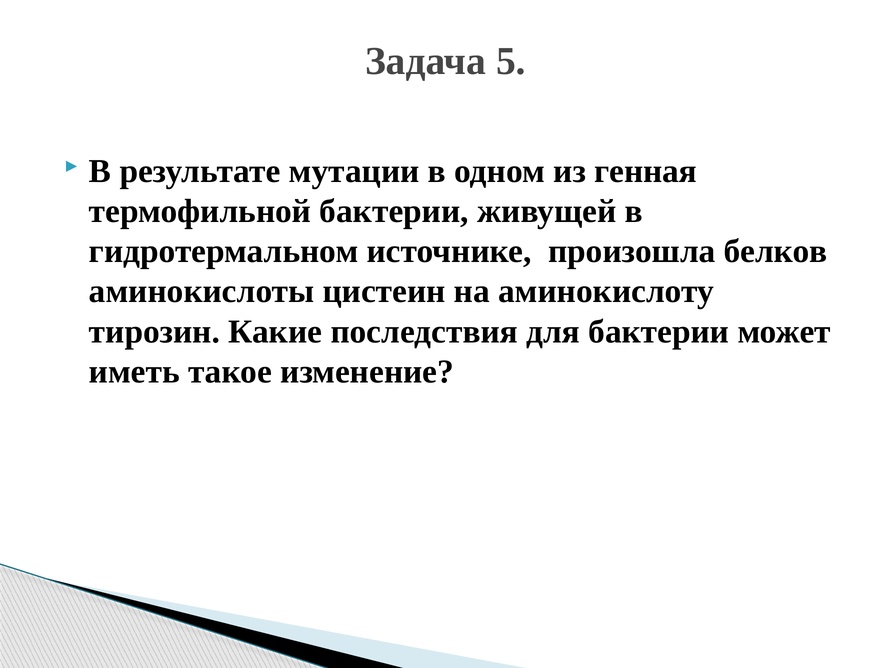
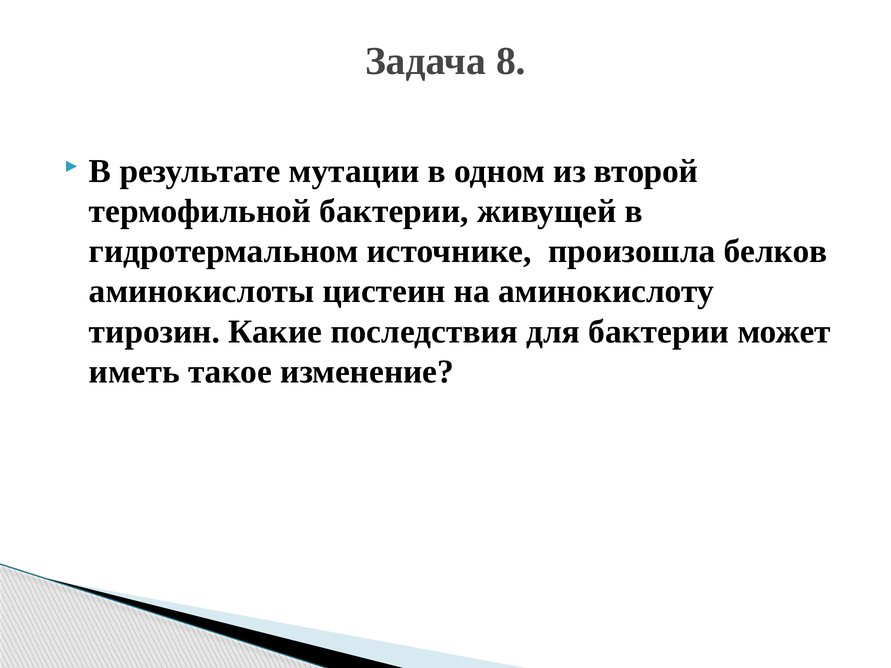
5: 5 -> 8
генная: генная -> второй
